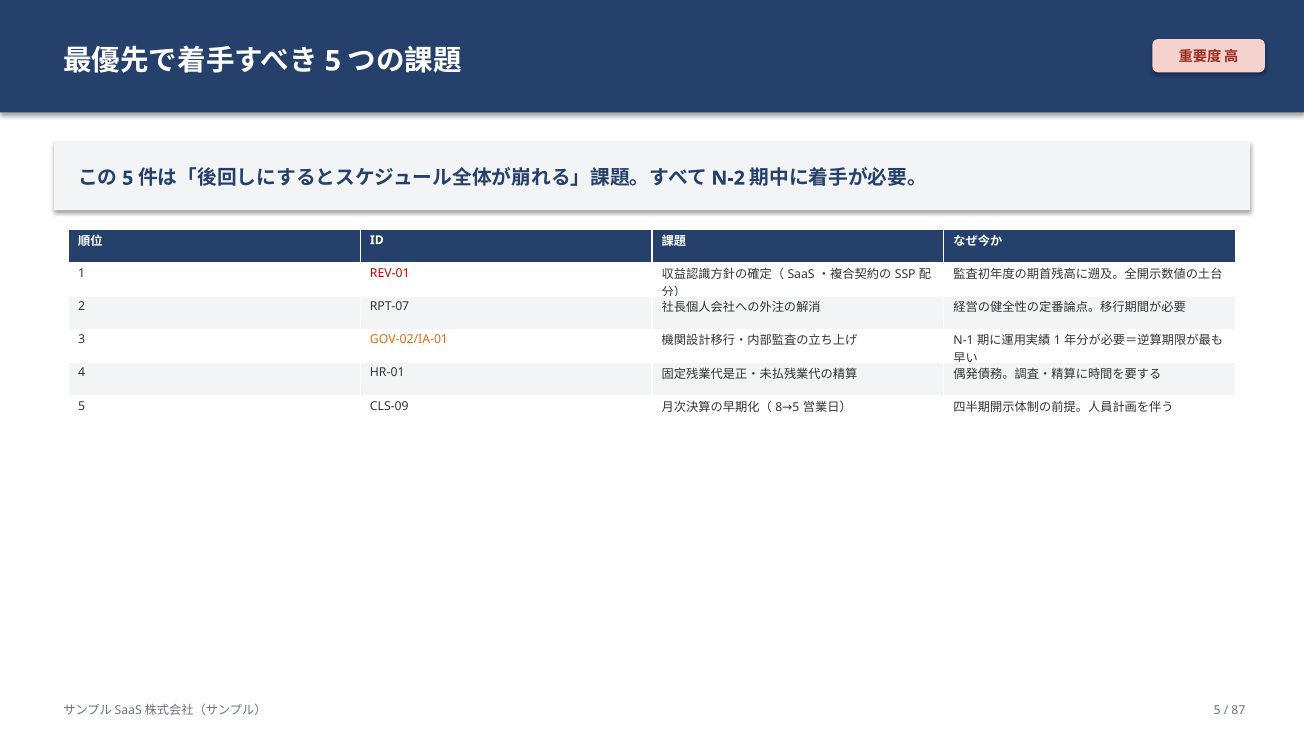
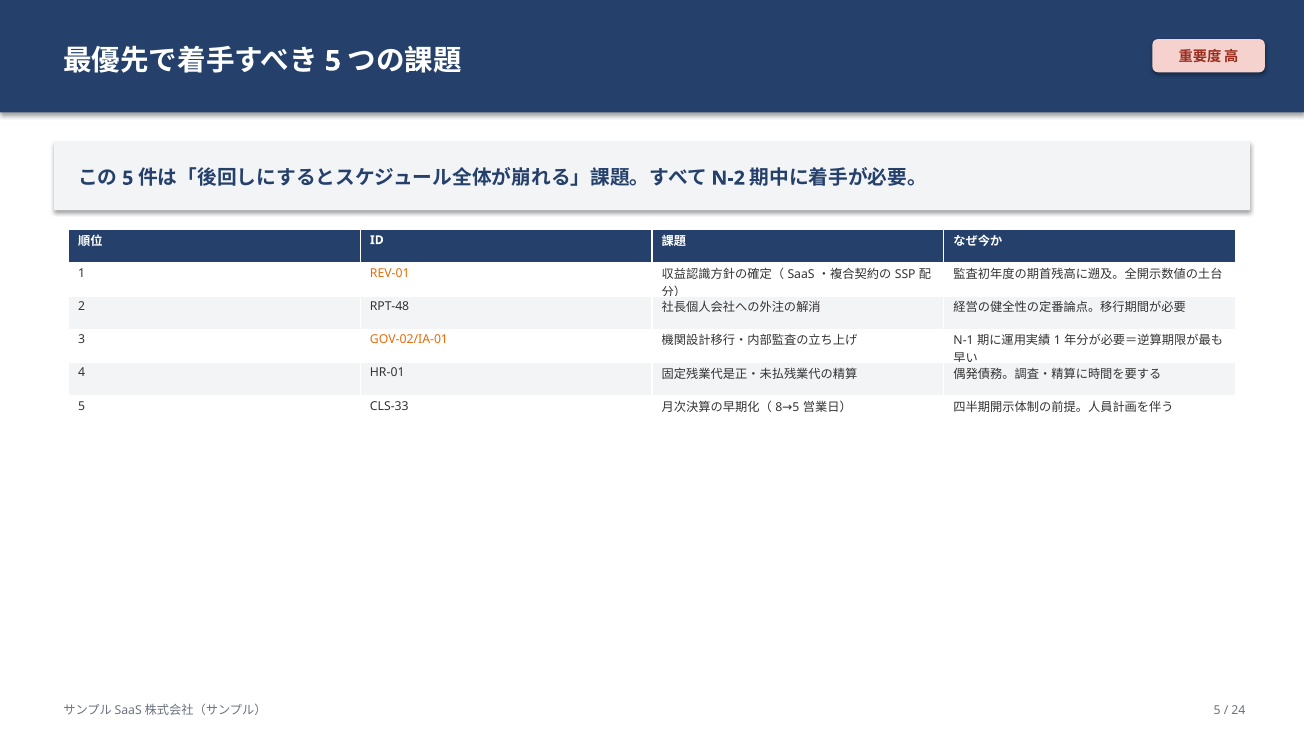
REV-01 colour: red -> orange
RPT-07: RPT-07 -> RPT-48
CLS-09: CLS-09 -> CLS-33
87: 87 -> 24
